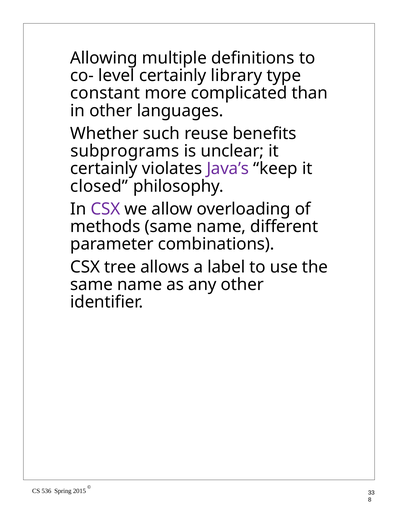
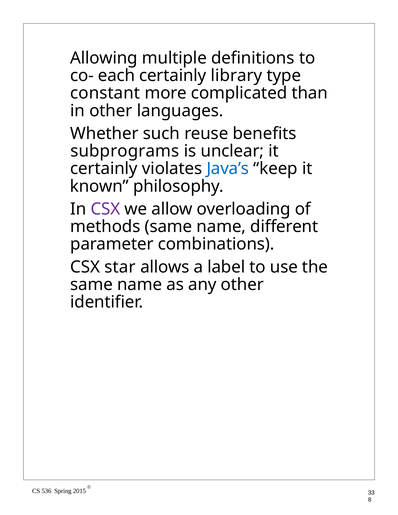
level: level -> each
Java’s colour: purple -> blue
closed: closed -> known
tree: tree -> star
